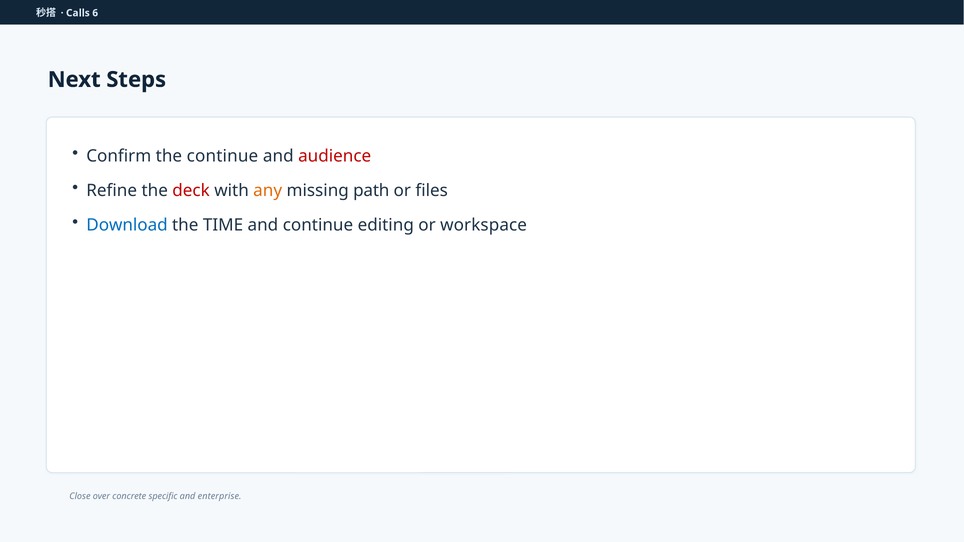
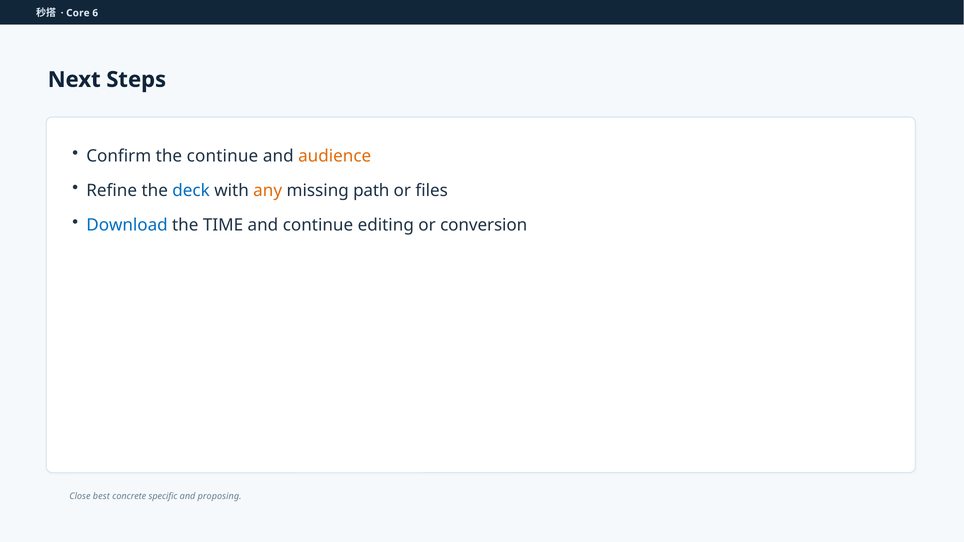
Calls: Calls -> Core
audience colour: red -> orange
deck colour: red -> blue
workspace: workspace -> conversion
over: over -> best
enterprise: enterprise -> proposing
